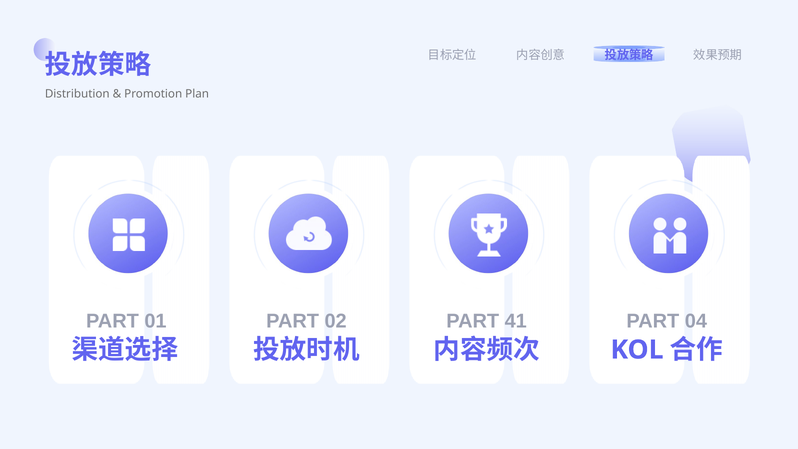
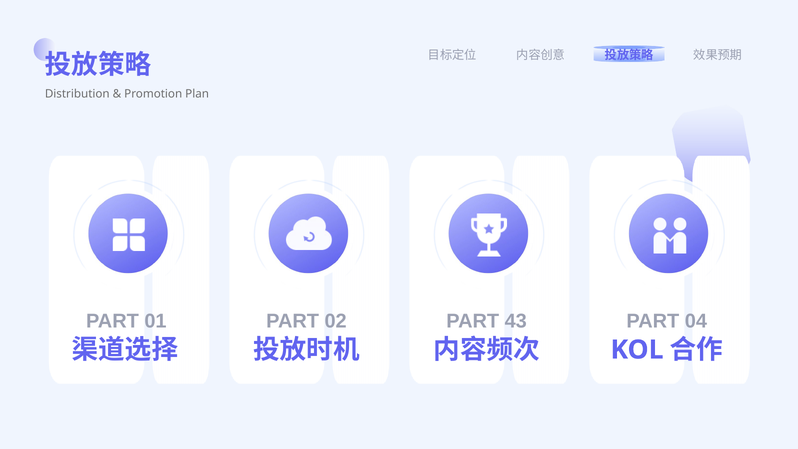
41: 41 -> 43
